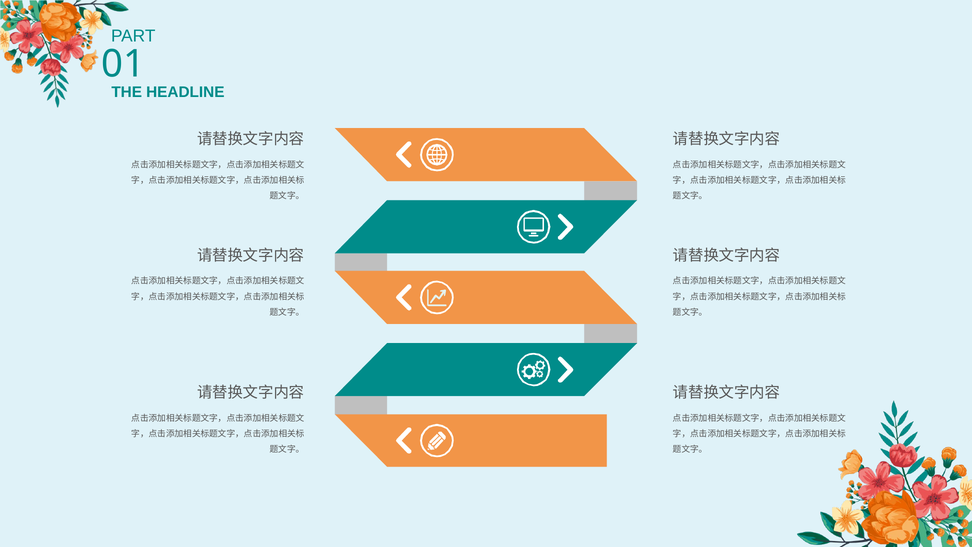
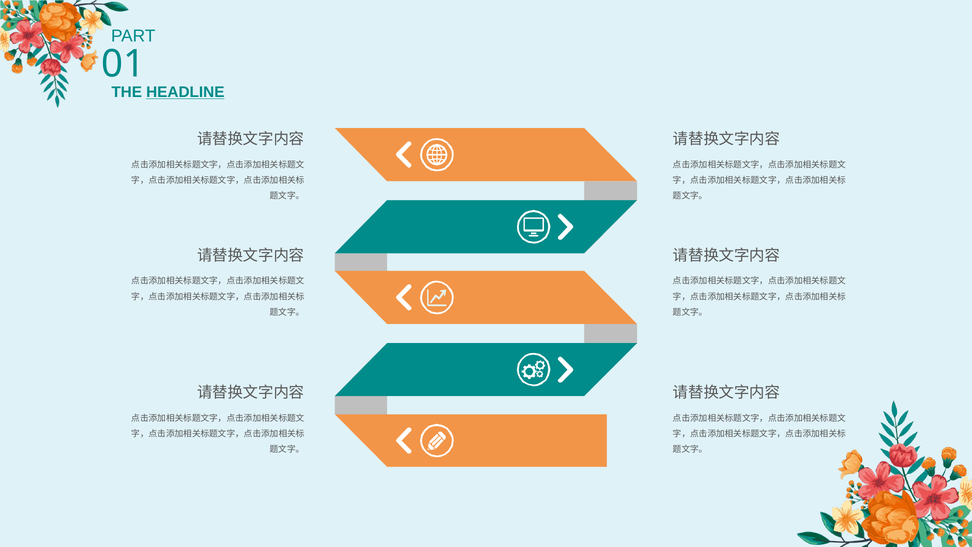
HEADLINE underline: none -> present
